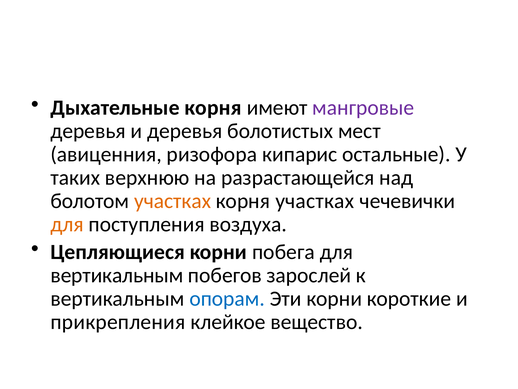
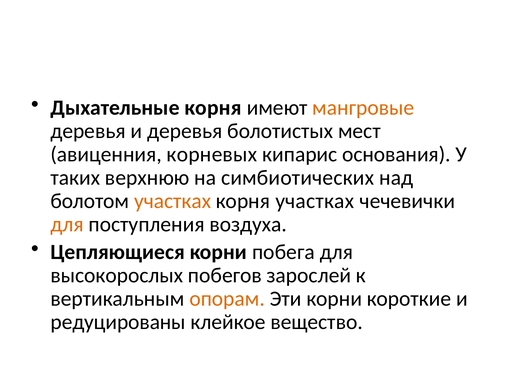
мангровые colour: purple -> orange
ризофора: ризофора -> корневых
остальные: остальные -> основания
разрастающейся: разрастающейся -> симбиотических
вертикальным at (117, 275): вертикальным -> высокорослых
опорам colour: blue -> orange
прикрепления: прикрепления -> редуцированы
